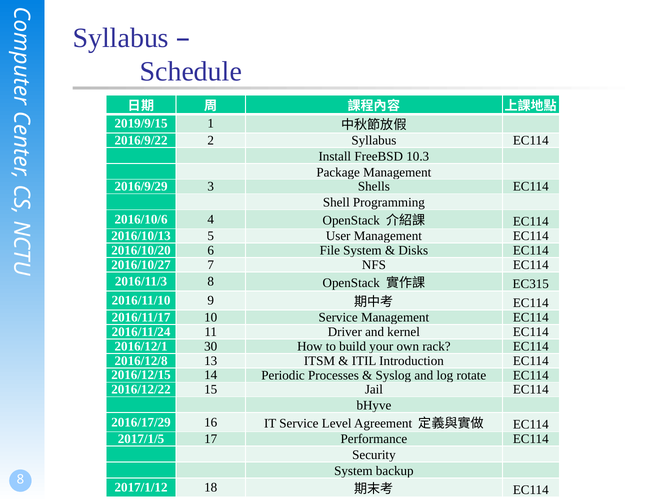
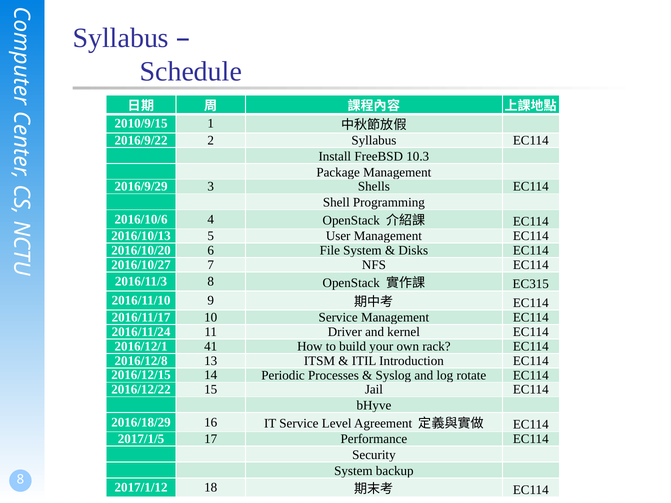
2019/9/15: 2019/9/15 -> 2010/9/15
30: 30 -> 41
2016/17/29: 2016/17/29 -> 2016/18/29
